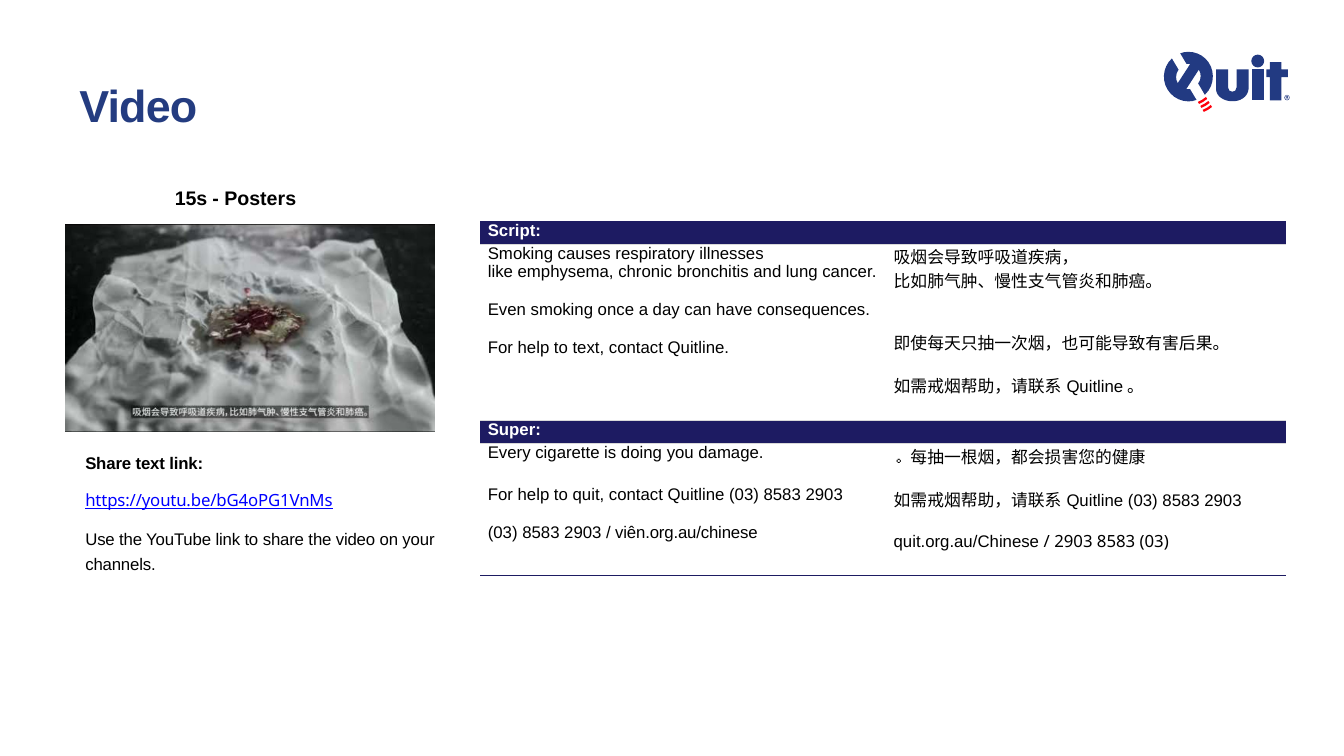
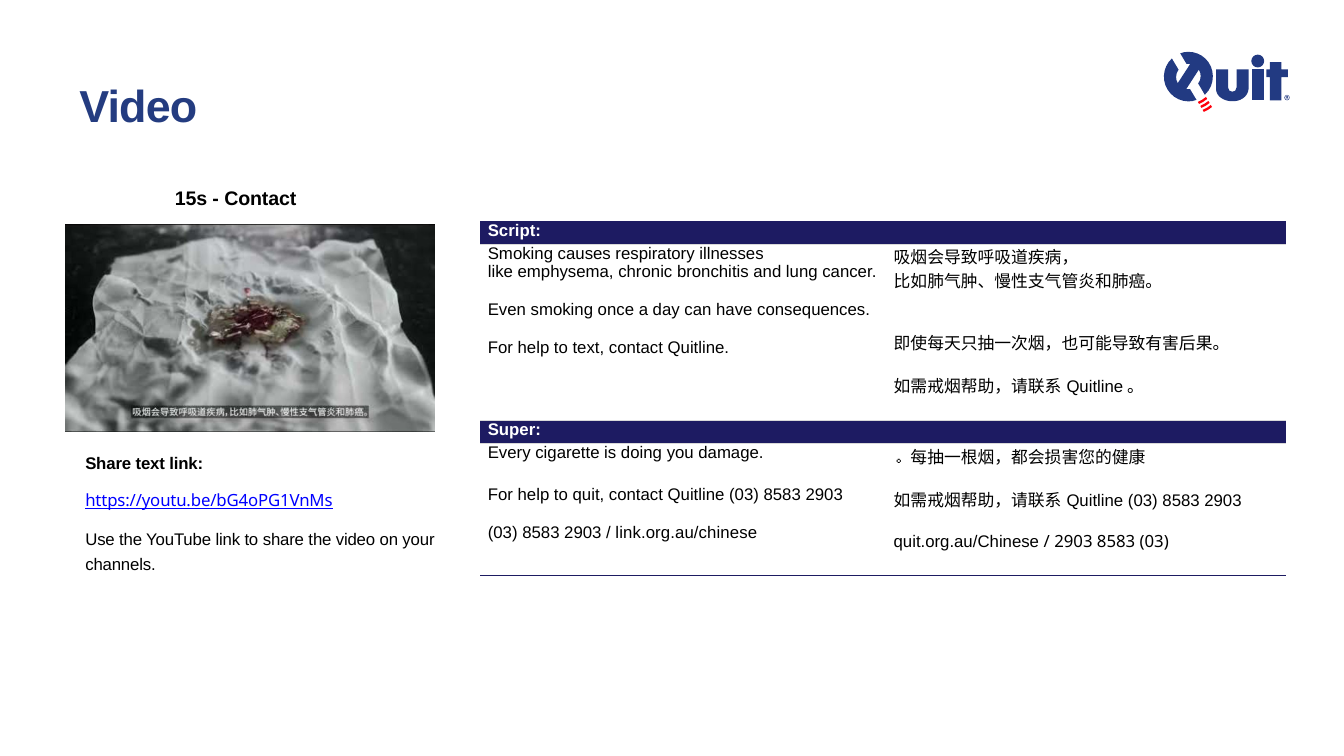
Posters at (260, 199): Posters -> Contact
viên.org.au/chinese: viên.org.au/chinese -> link.org.au/chinese
